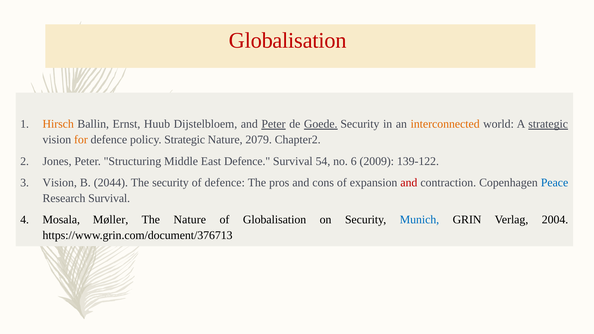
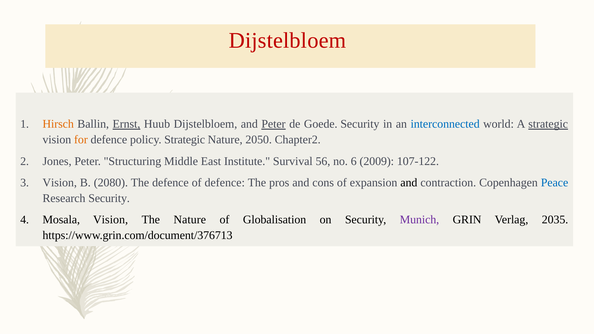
Globalisation at (288, 40): Globalisation -> Dijstelbloem
Ernst underline: none -> present
Goede underline: present -> none
interconnected colour: orange -> blue
2079: 2079 -> 2050
East Defence: Defence -> Institute
54: 54 -> 56
139-122: 139-122 -> 107-122
2044: 2044 -> 2080
The security: security -> defence
and at (409, 183) colour: red -> black
Research Survival: Survival -> Security
Mosala Møller: Møller -> Vision
Munich colour: blue -> purple
2004: 2004 -> 2035
